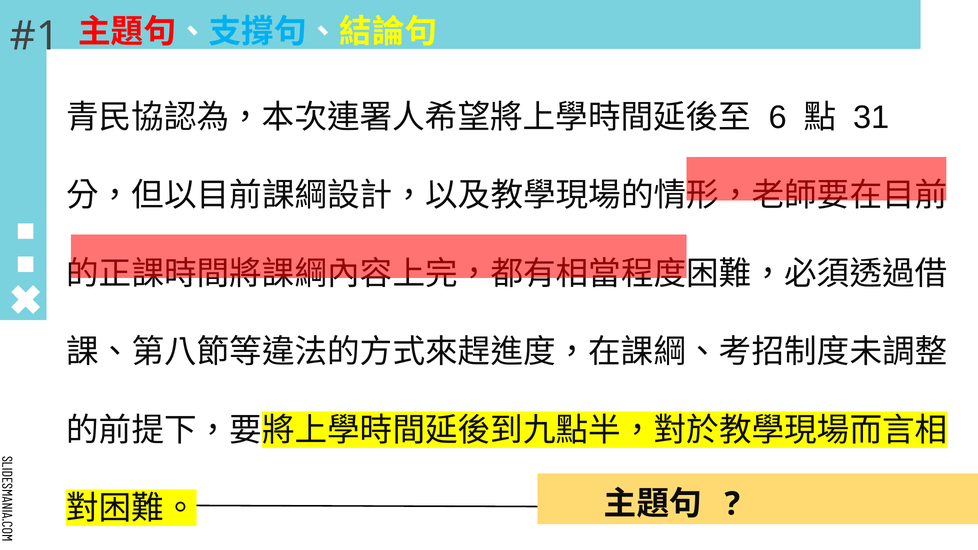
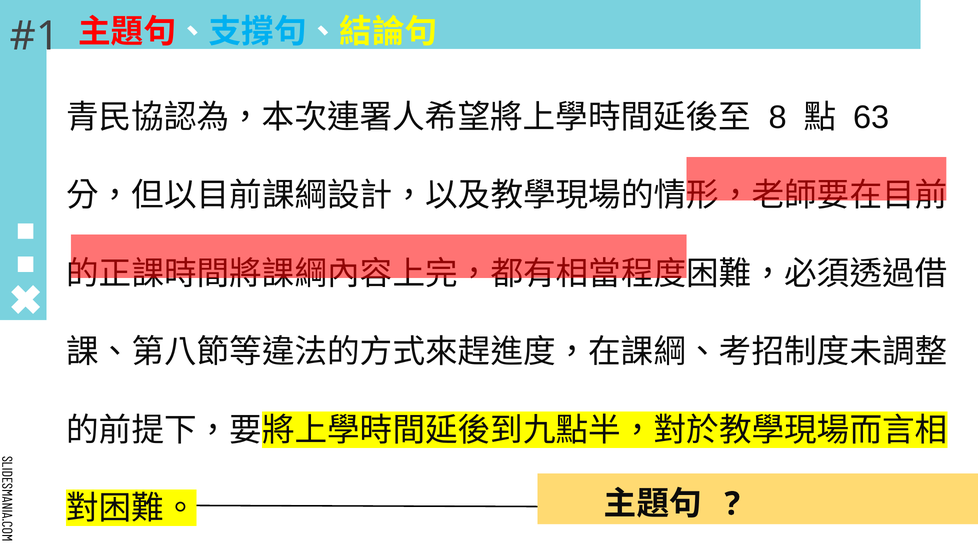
6: 6 -> 8
31: 31 -> 63
